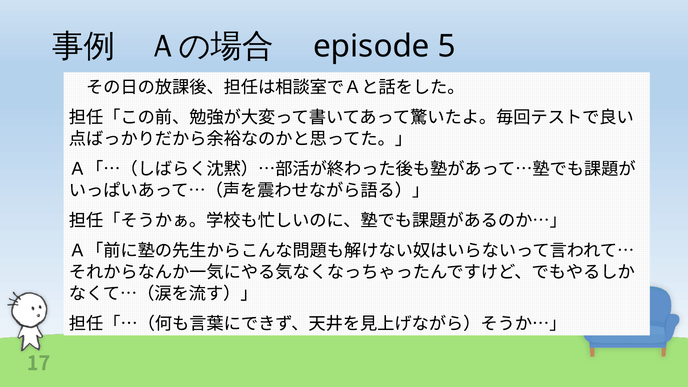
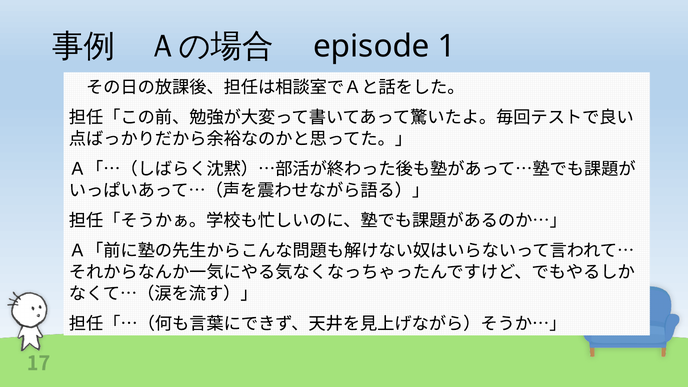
5: 5 -> 1
